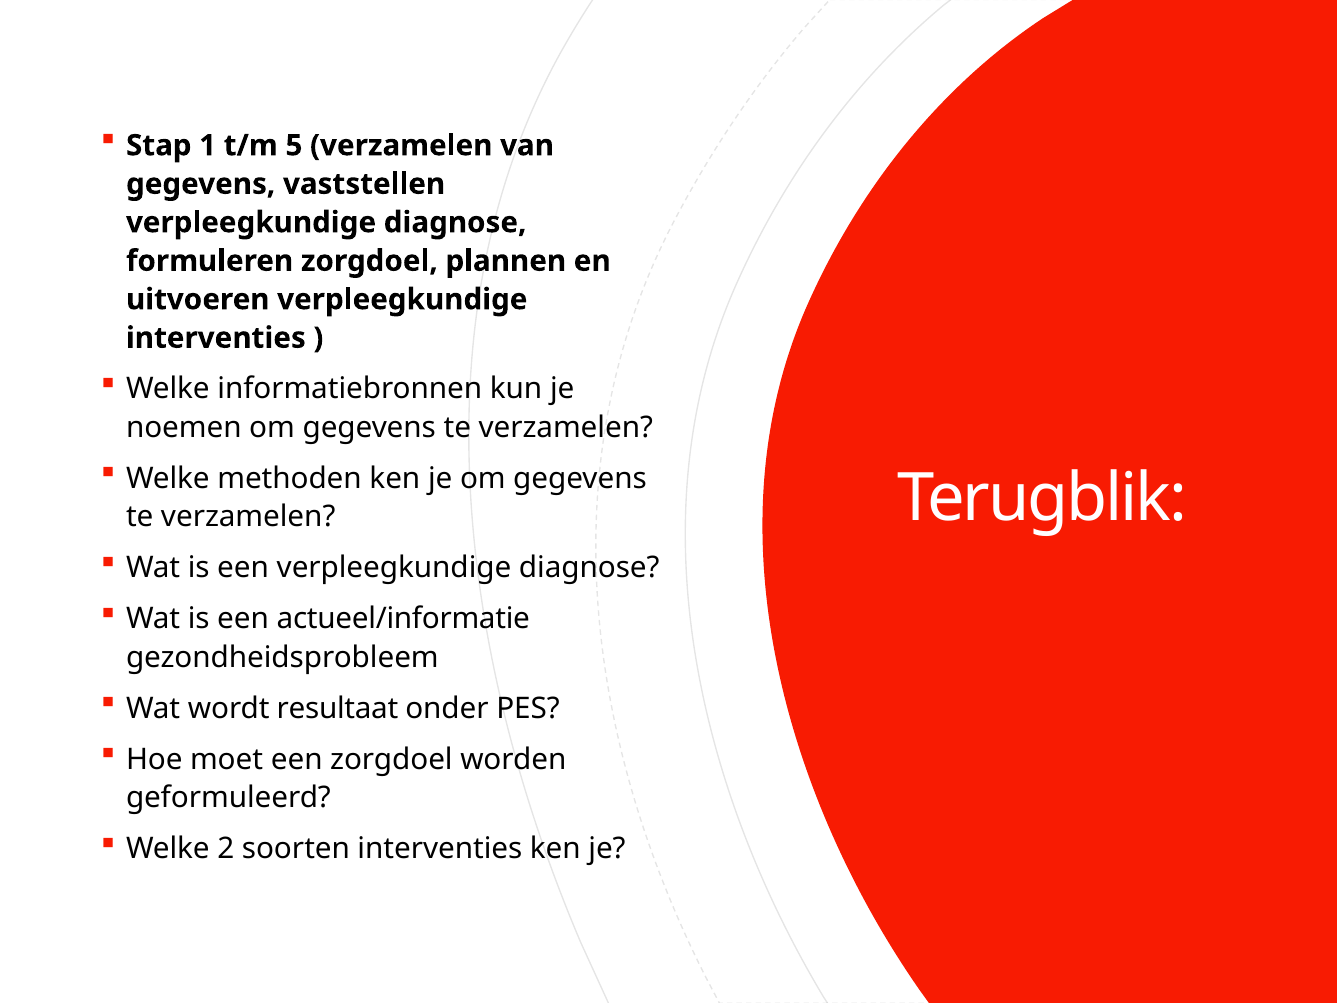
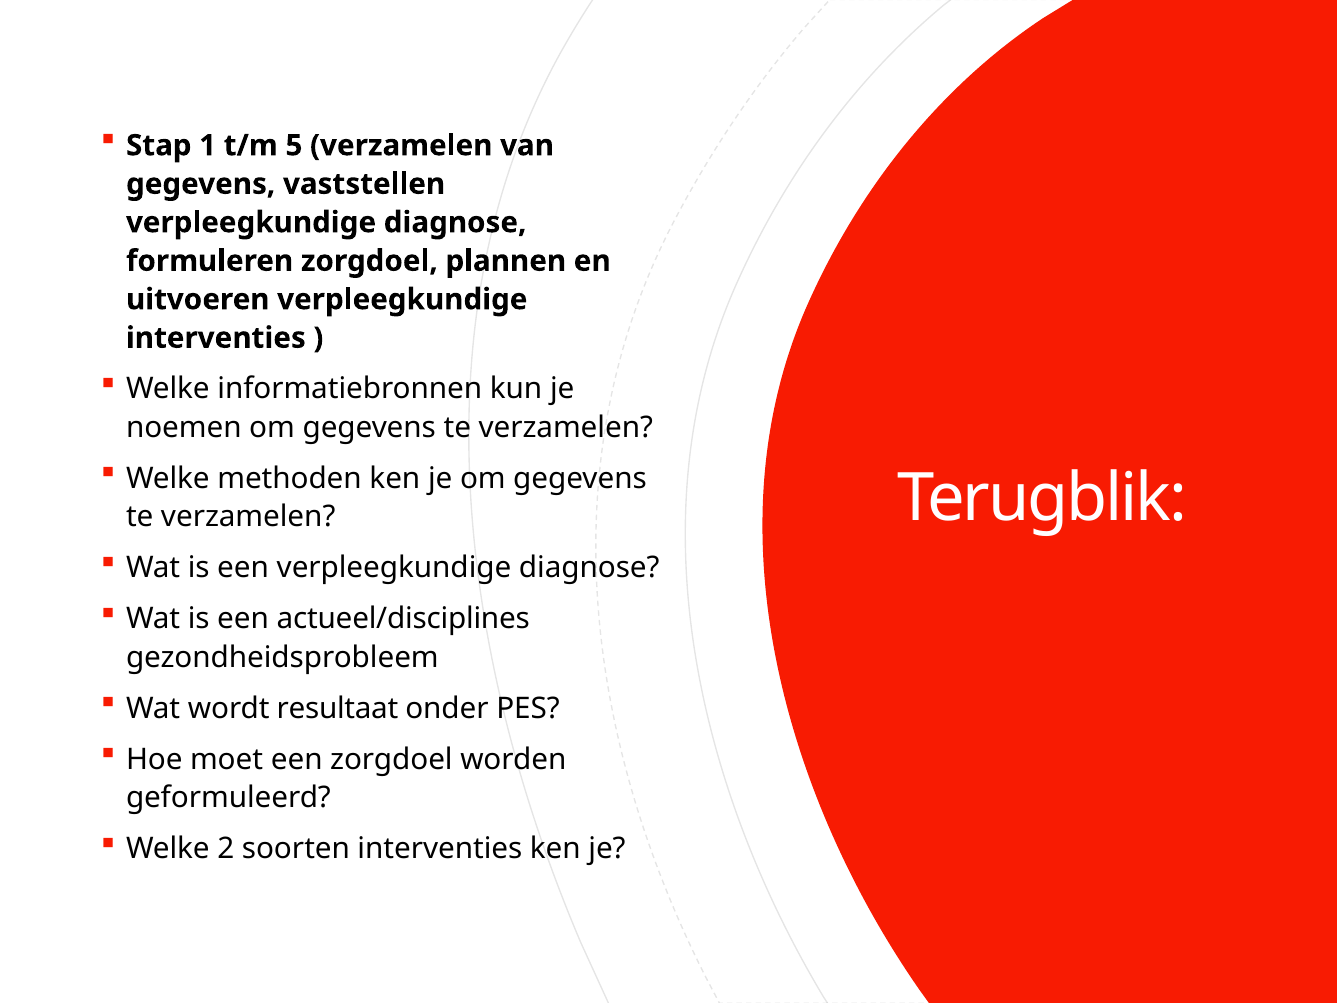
actueel/informatie: actueel/informatie -> actueel/disciplines
